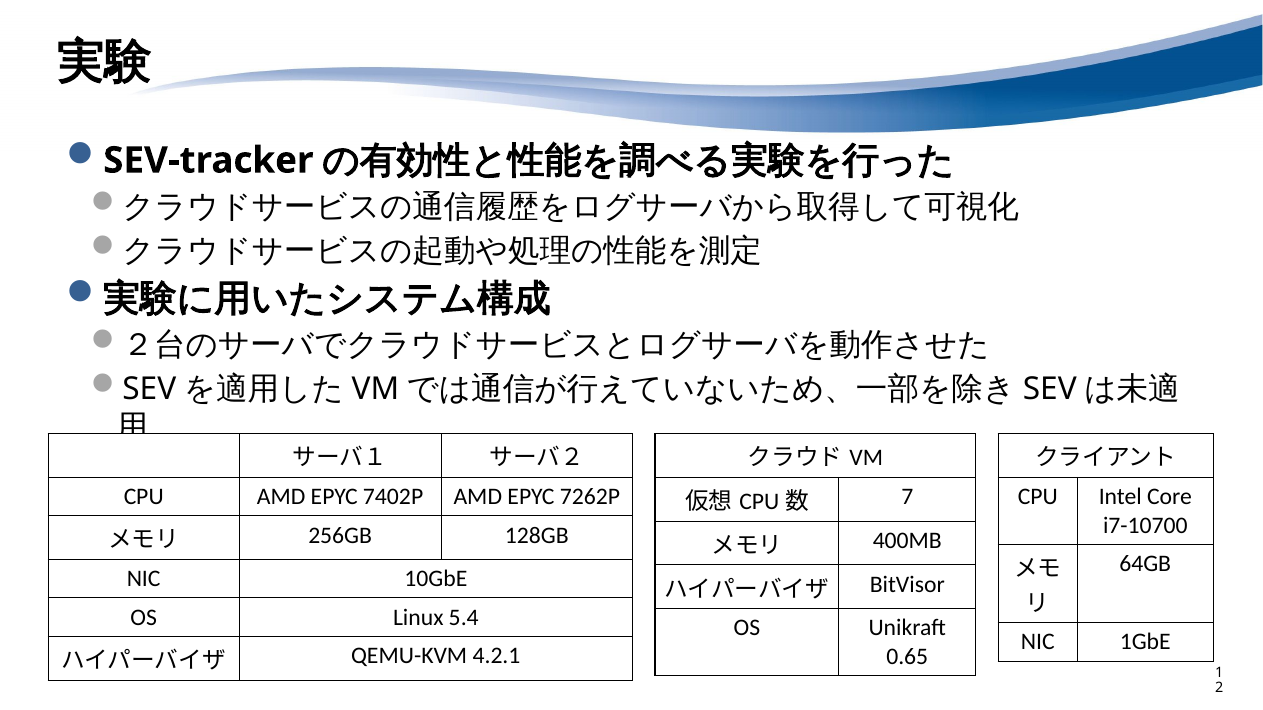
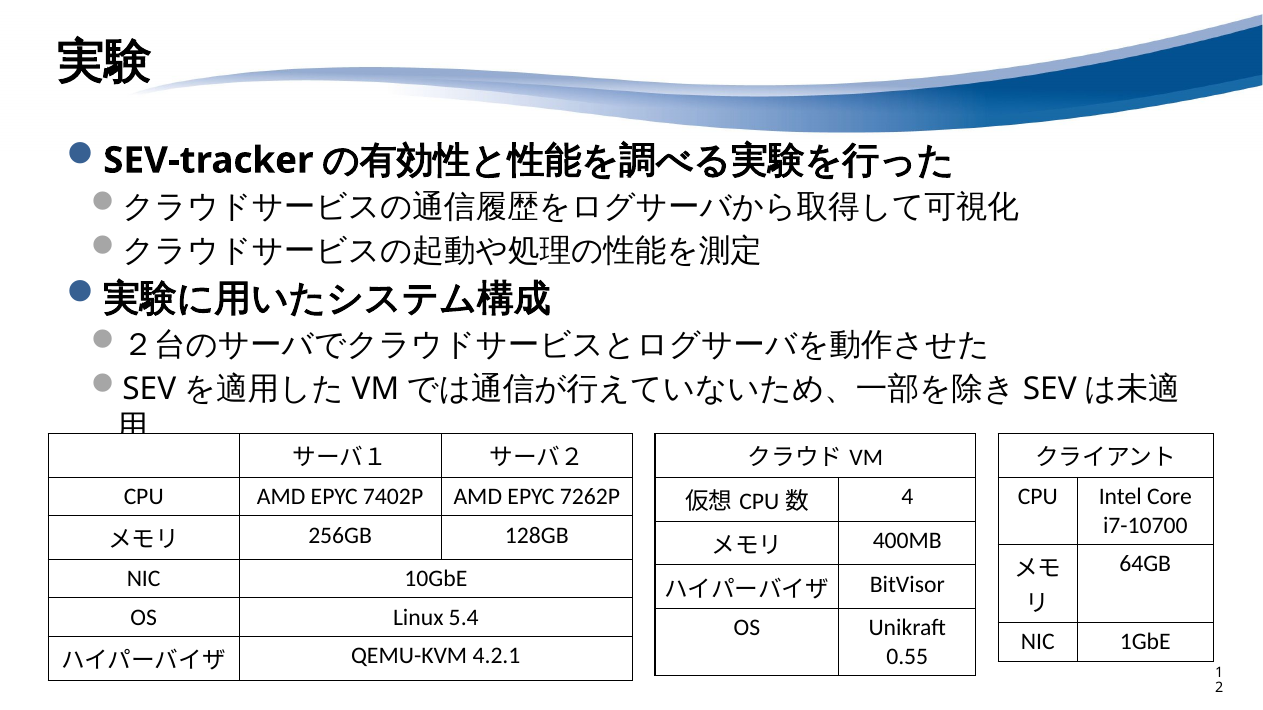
7: 7 -> 4
0.65: 0.65 -> 0.55
